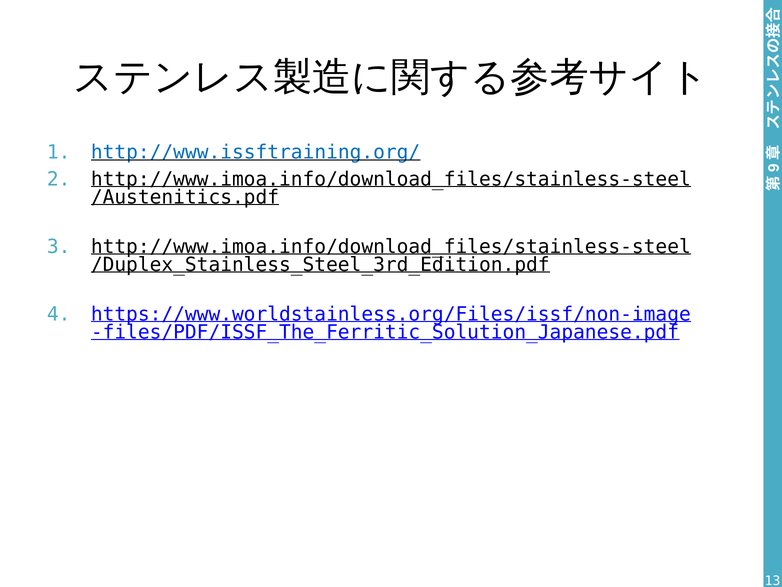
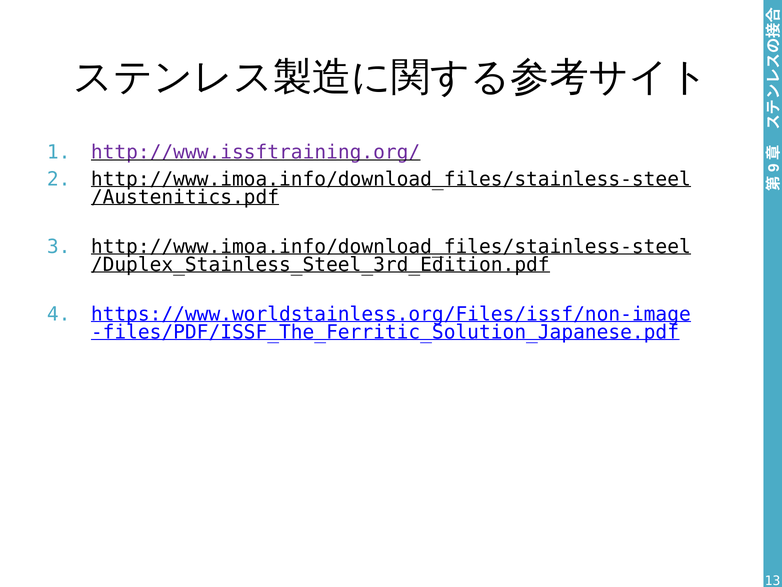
http://www.issftraining.org/ colour: blue -> purple
